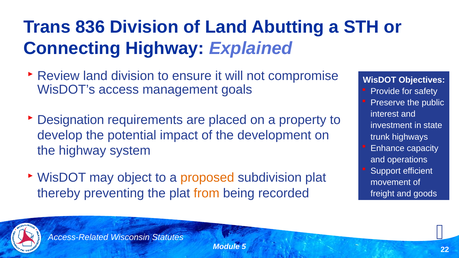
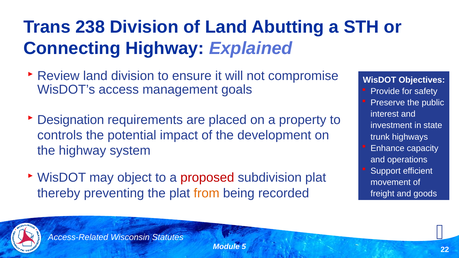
836: 836 -> 238
develop: develop -> controls
proposed colour: orange -> red
